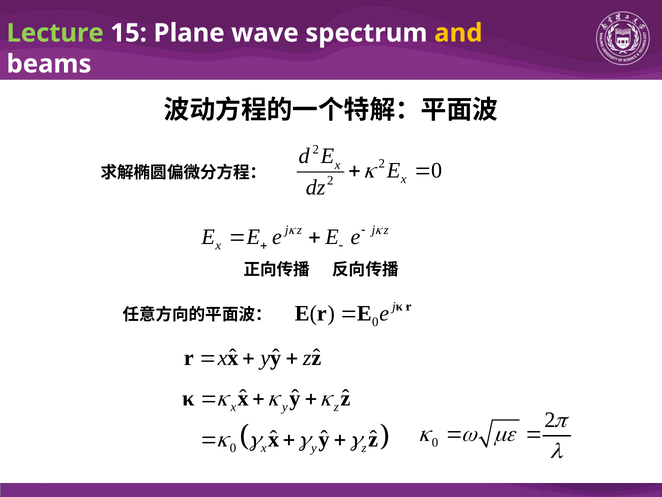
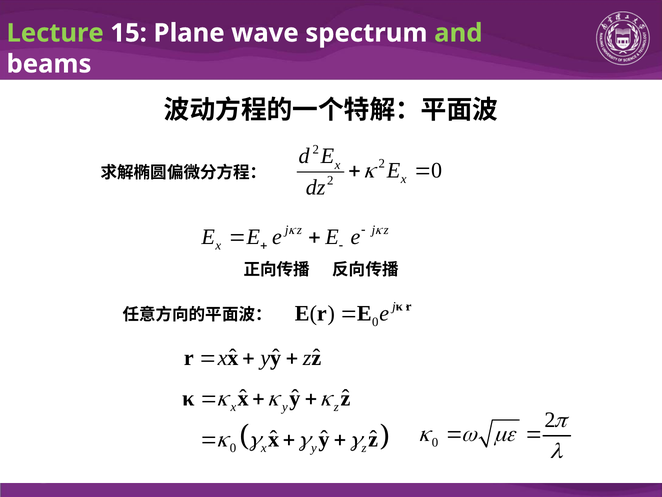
and colour: yellow -> light green
